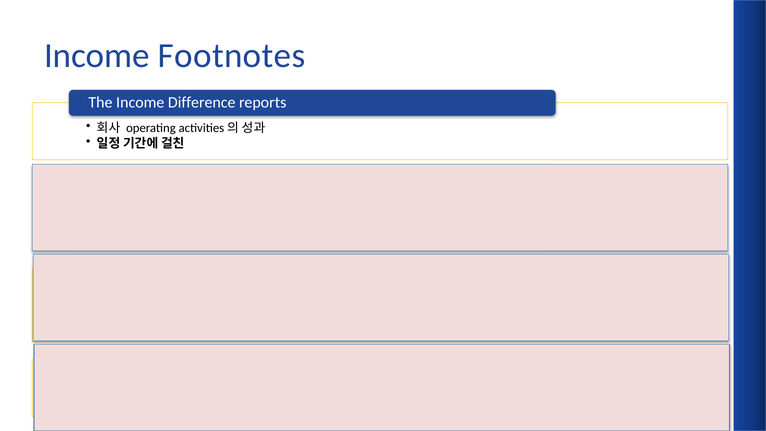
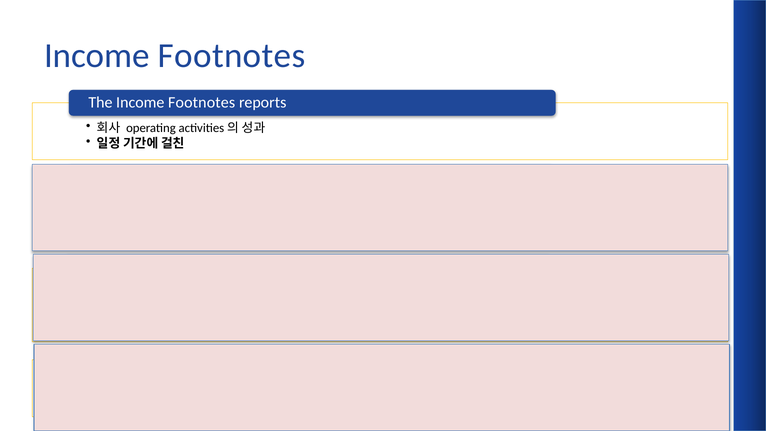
The Income Difference: Difference -> Footnotes
